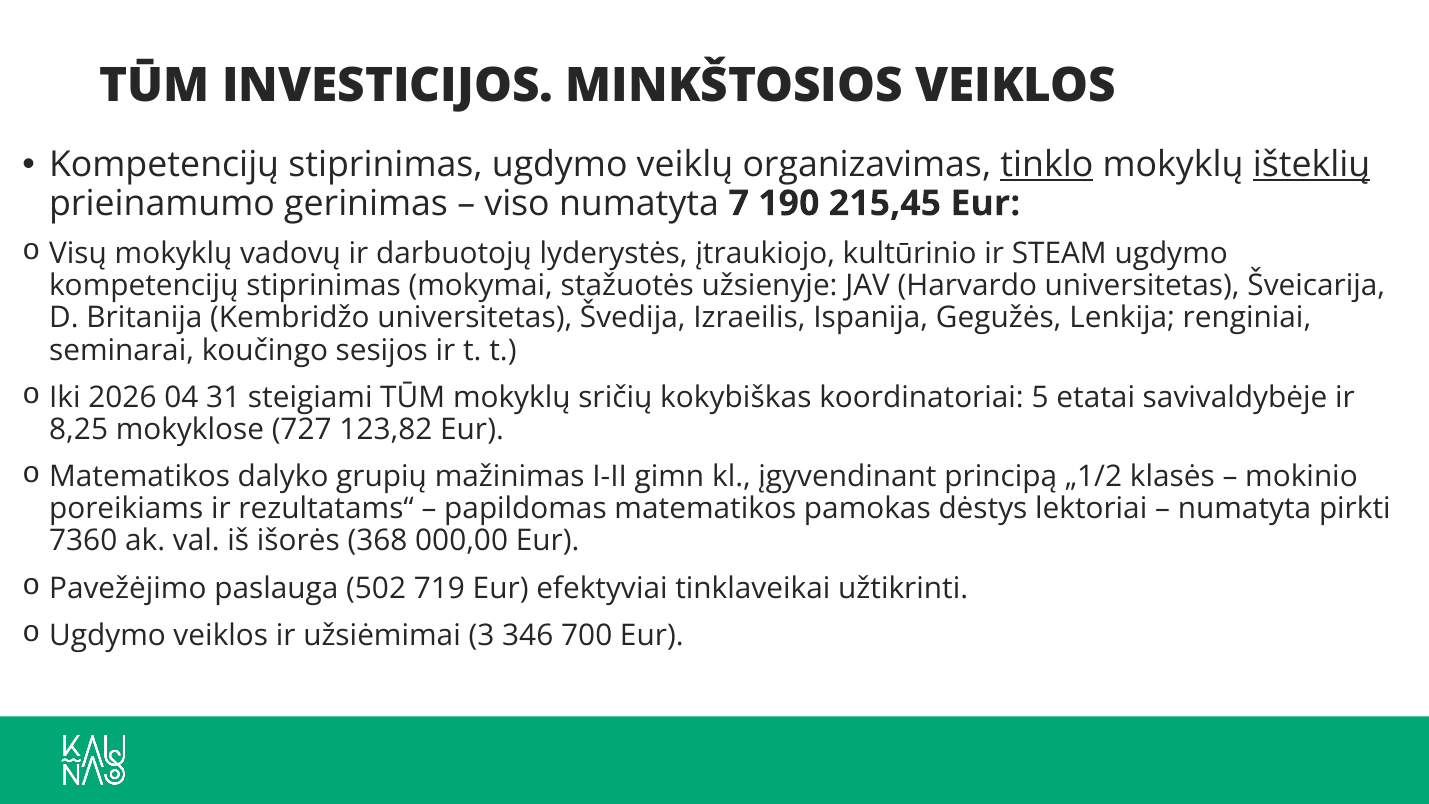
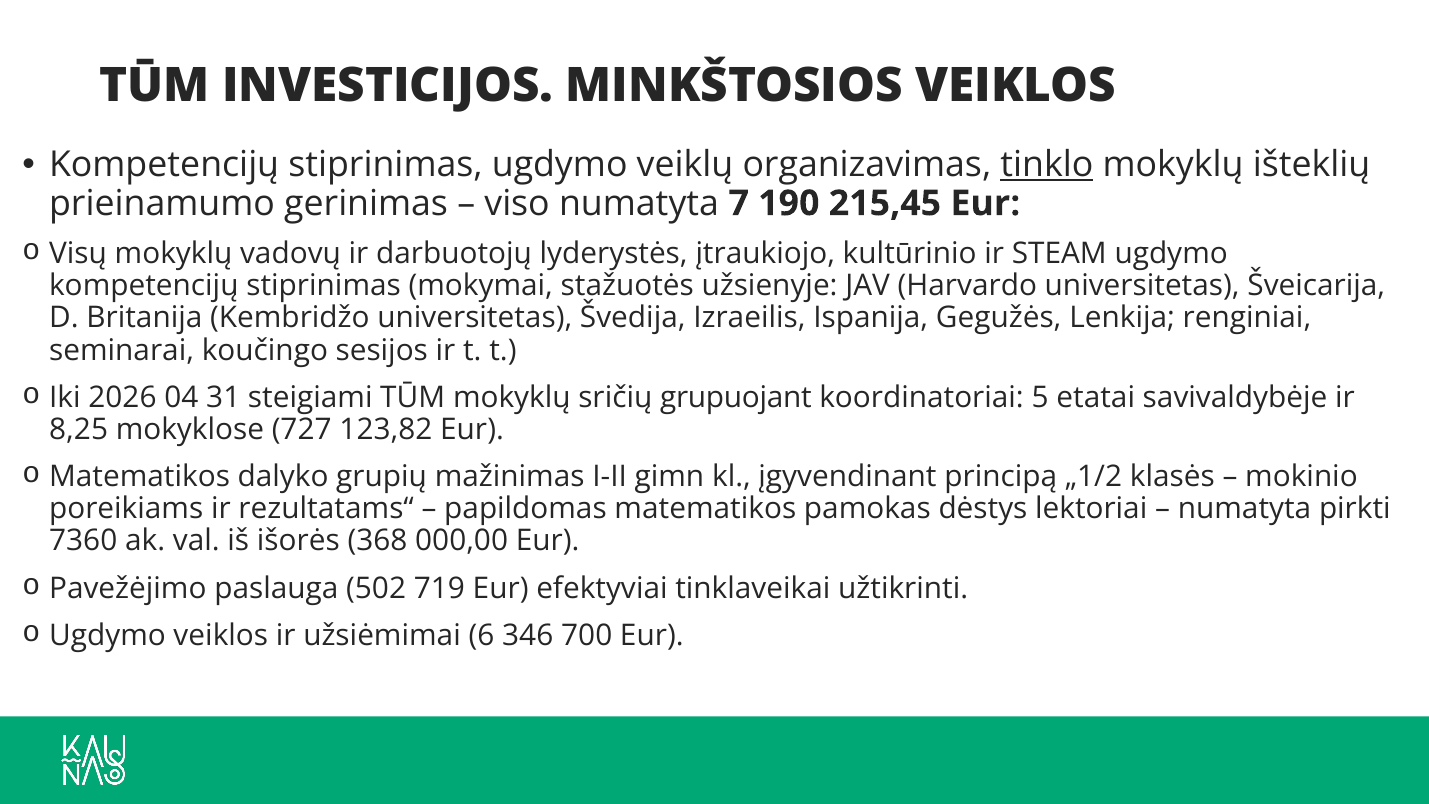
išteklių underline: present -> none
kokybiškas: kokybiškas -> grupuojant
3: 3 -> 6
